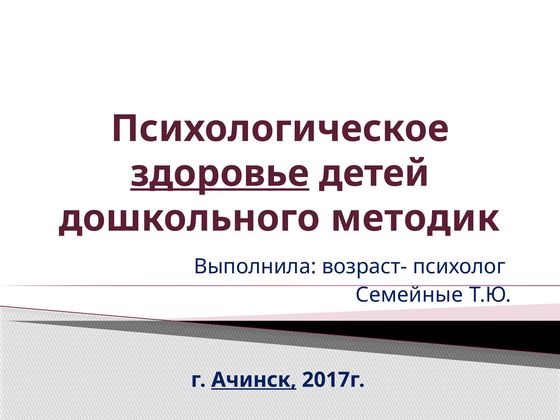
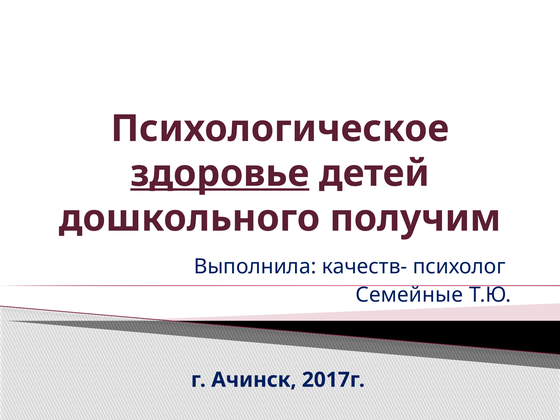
методик: методик -> получим
возраст-: возраст- -> качеств-
Ачинск underline: present -> none
